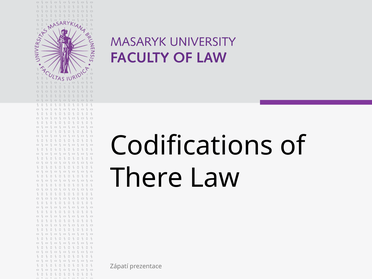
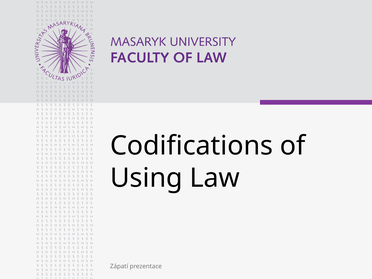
There: There -> Using
